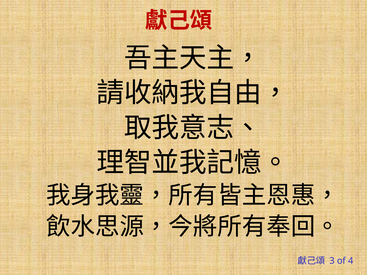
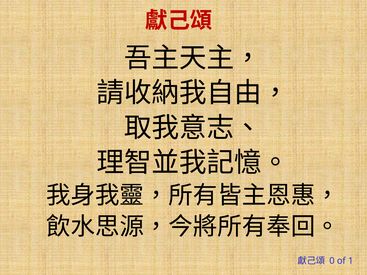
3: 3 -> 0
4: 4 -> 1
